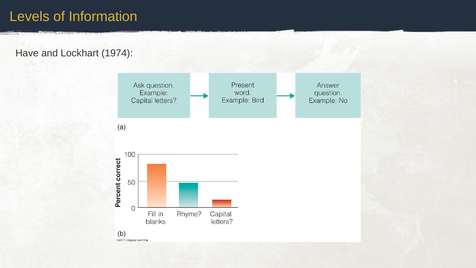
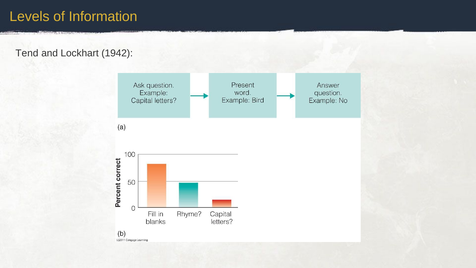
Have: Have -> Tend
1974: 1974 -> 1942
